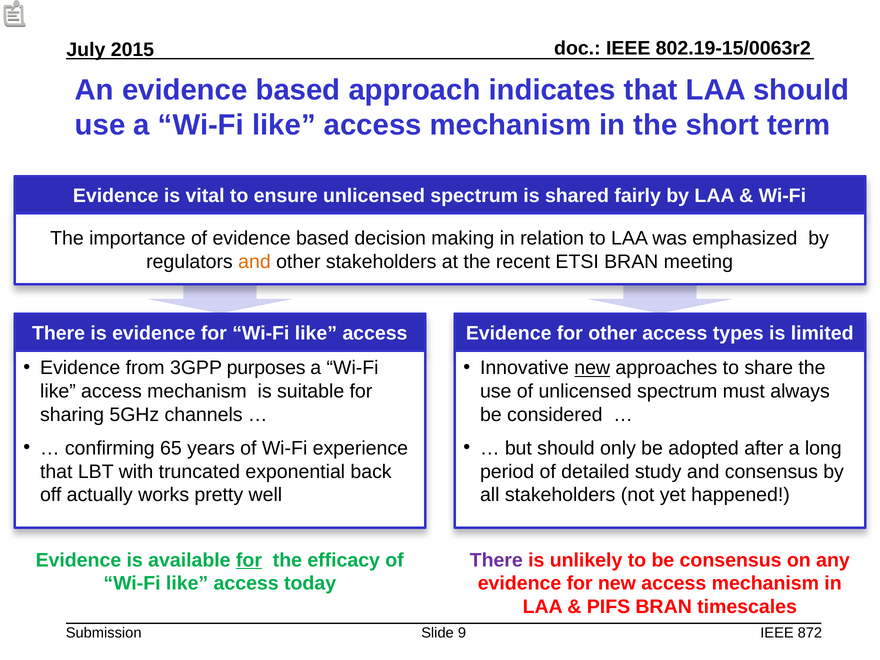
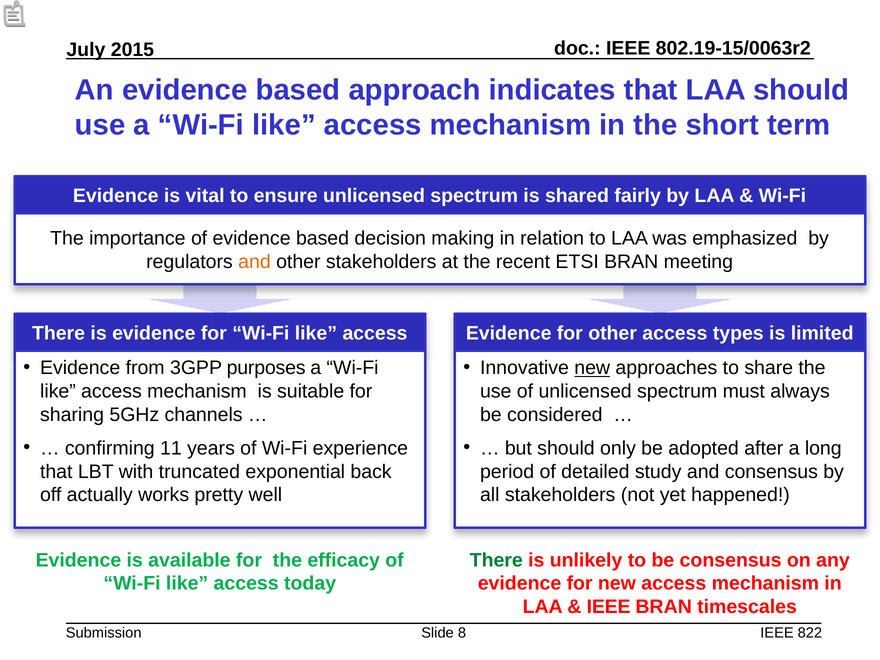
65: 65 -> 11
for at (249, 560) underline: present -> none
There at (496, 560) colour: purple -> green
PIFS at (609, 607): PIFS -> IEEE
9: 9 -> 8
872: 872 -> 822
